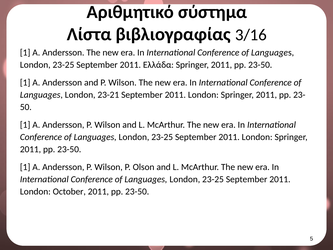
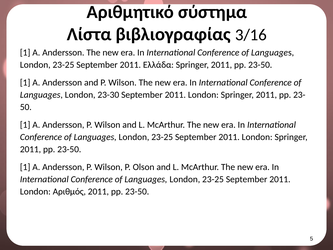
23-21: 23-21 -> 23-30
October: October -> Αριθμός
